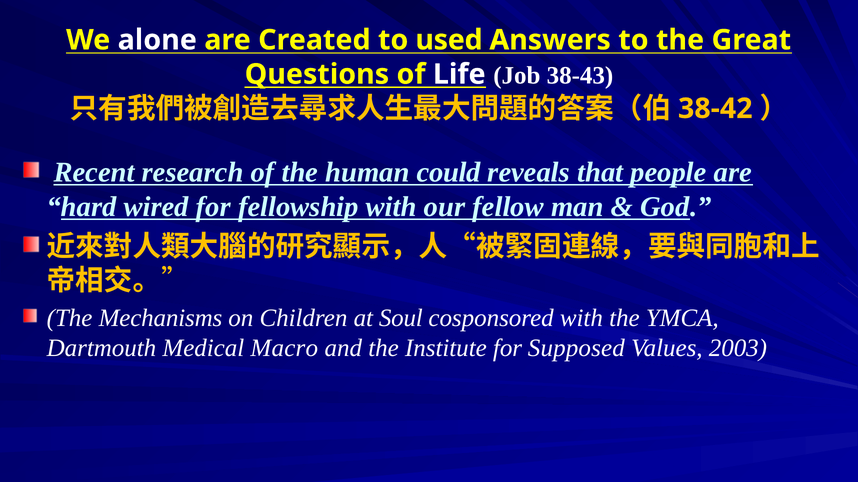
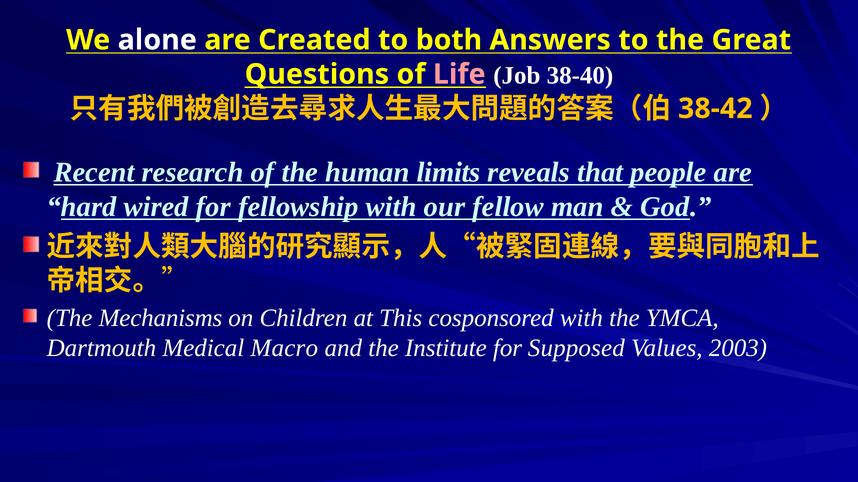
used: used -> both
Life colour: white -> pink
38-43: 38-43 -> 38-40
could: could -> limits
Soul: Soul -> This
